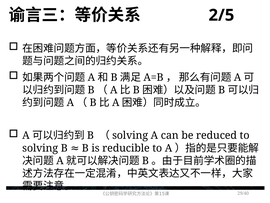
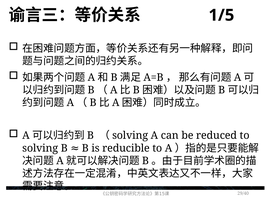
2/5: 2/5 -> 1/5
